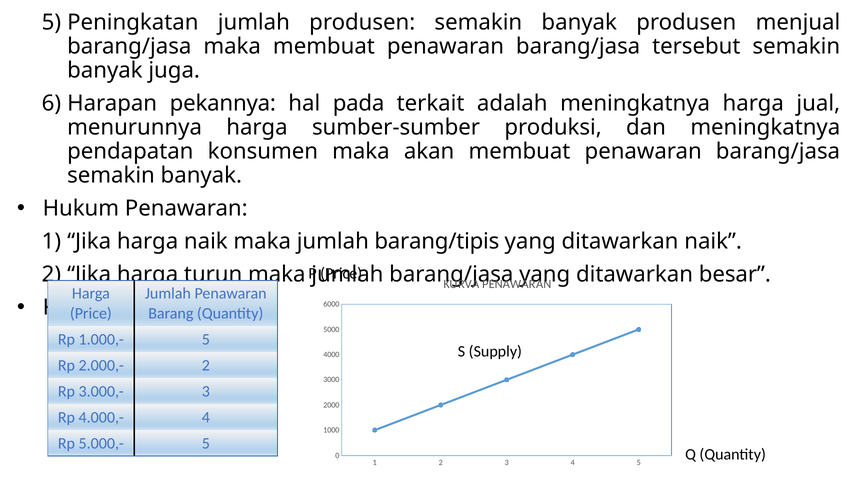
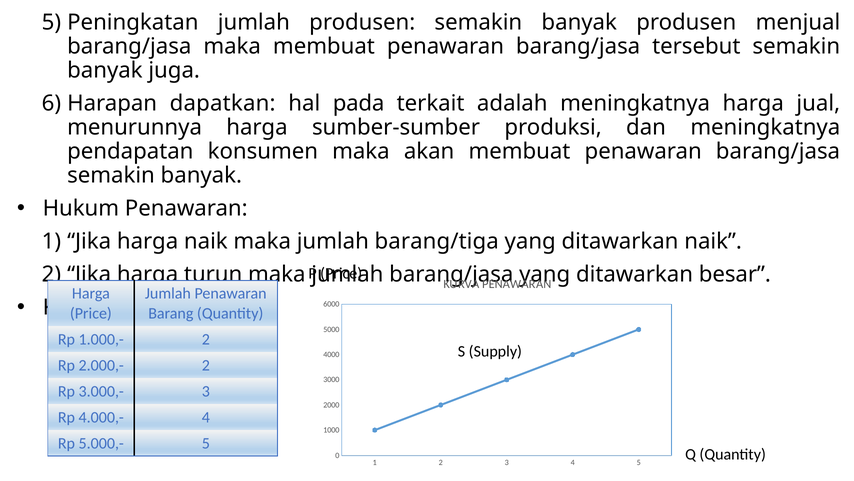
pekannya: pekannya -> dapatkan
barang/tipis: barang/tipis -> barang/tiga
1.000,- 5: 5 -> 2
